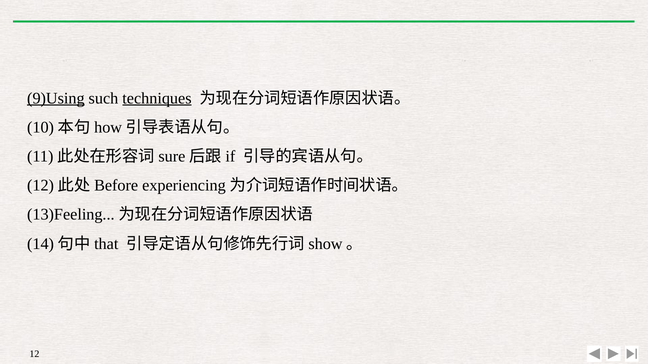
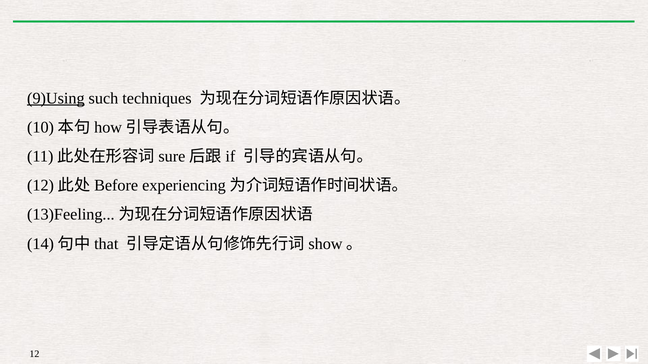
techniques underline: present -> none
